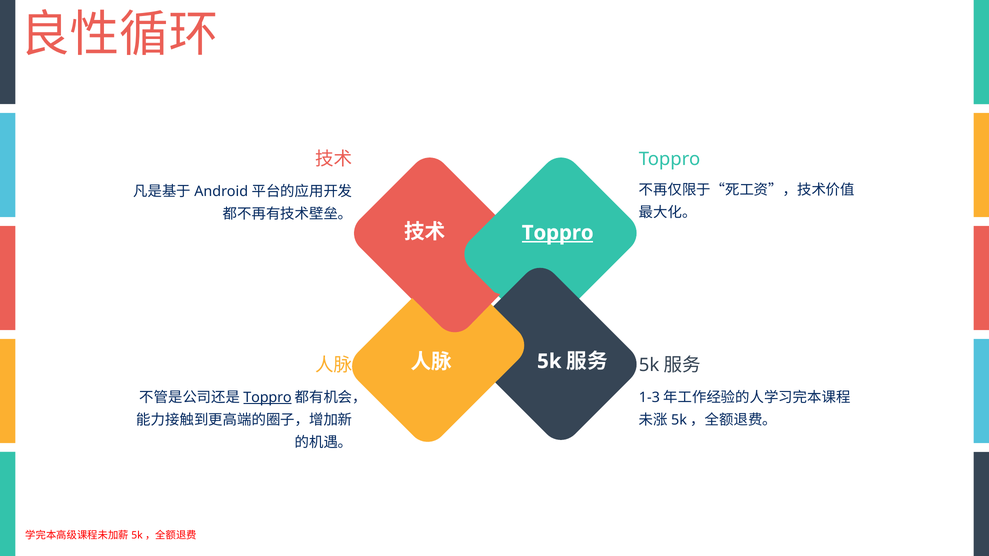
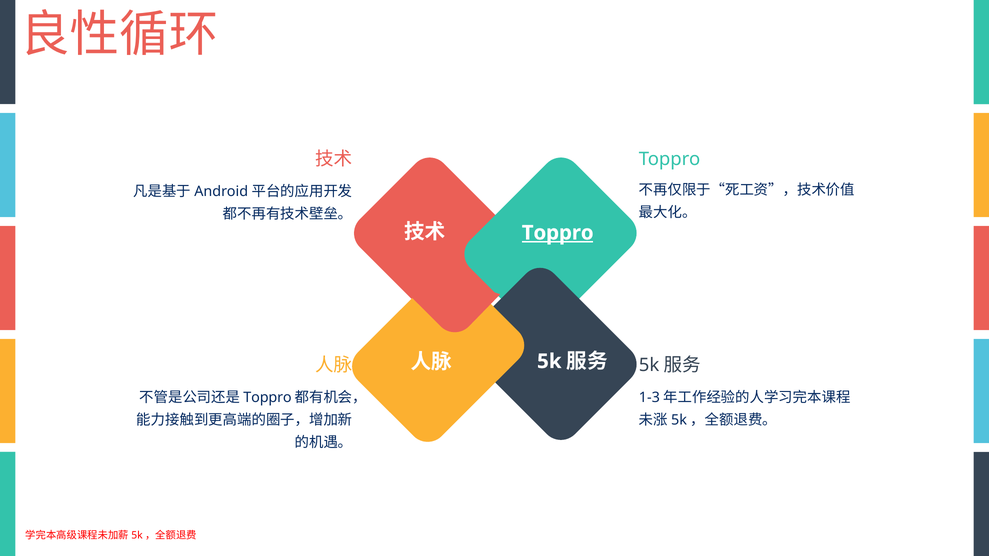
Toppro at (268, 398) underline: present -> none
